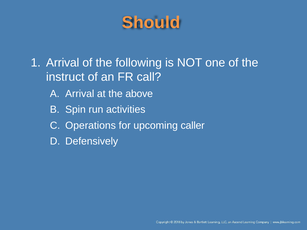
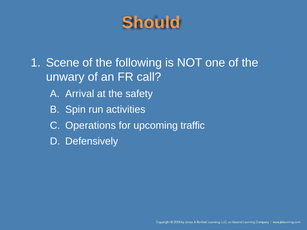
Arrival at (63, 63): Arrival -> Scene
instruct: instruct -> unwary
above: above -> safety
caller: caller -> traffic
